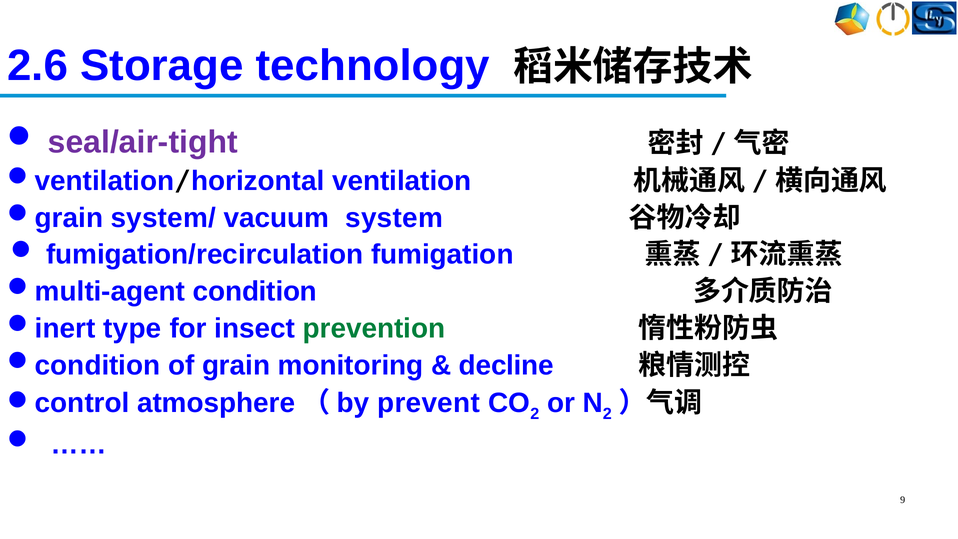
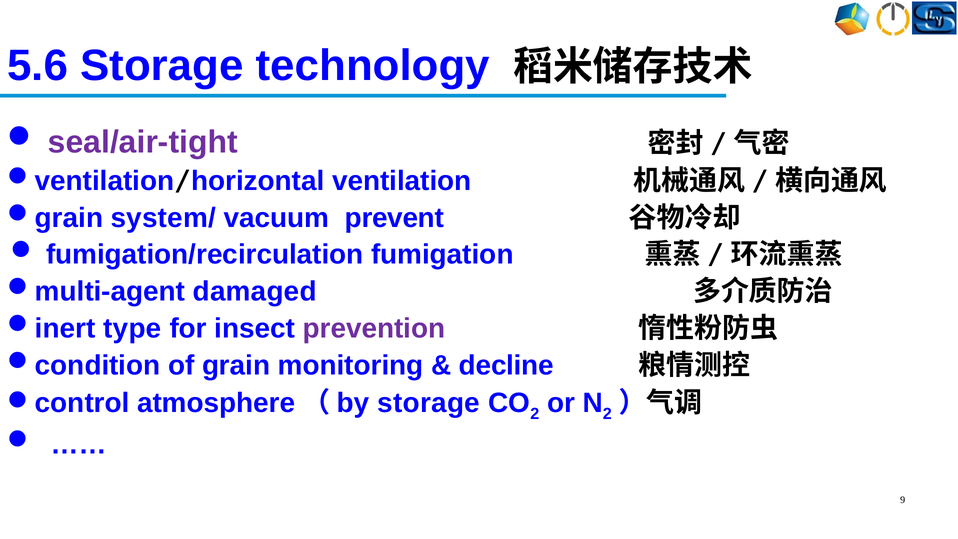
2.6: 2.6 -> 5.6
system: system -> prevent
condition: condition -> damaged
prevention colour: green -> purple
prevent at (429, 403): prevent -> storage
